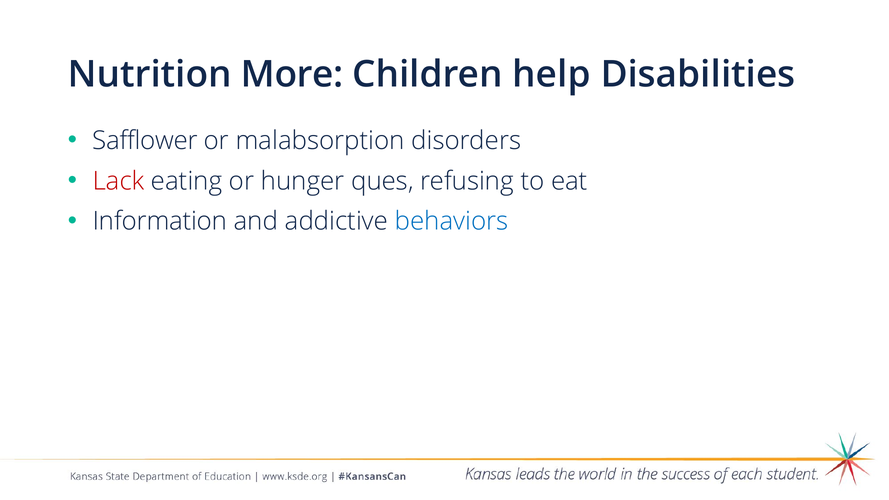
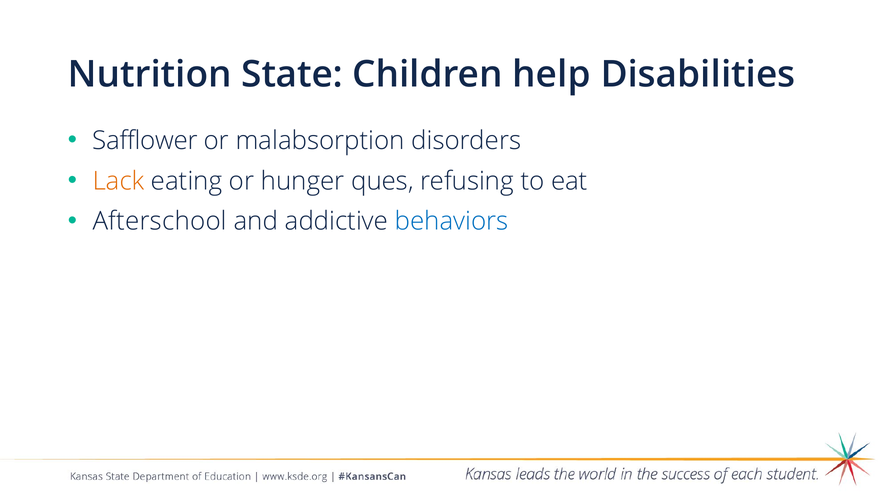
More: More -> State
Lack colour: red -> orange
Information: Information -> Afterschool
